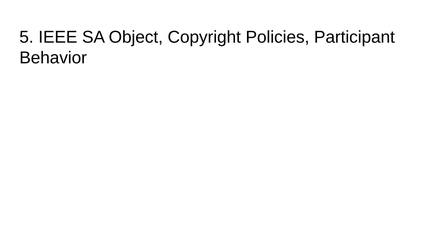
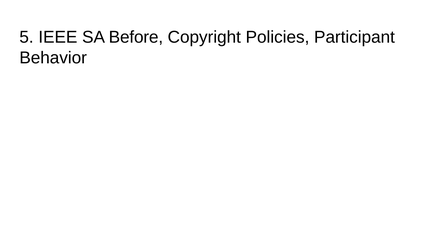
Object: Object -> Before
